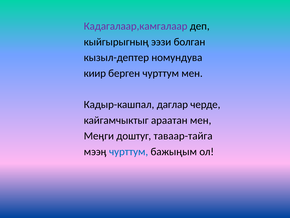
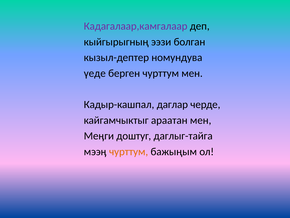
киир: киир -> үеде
таваар-тайга: таваар-тайга -> даглыг-тайга
чурттум at (129, 151) colour: blue -> orange
